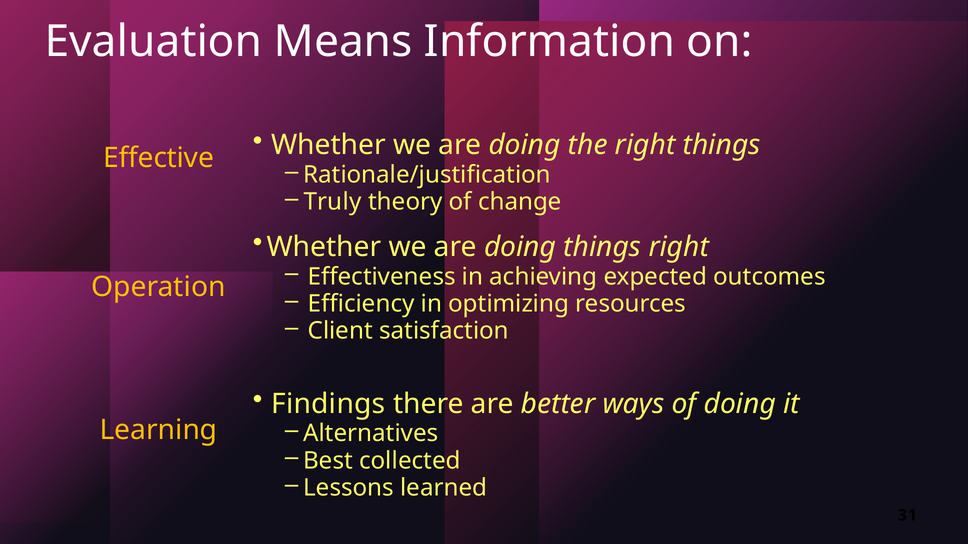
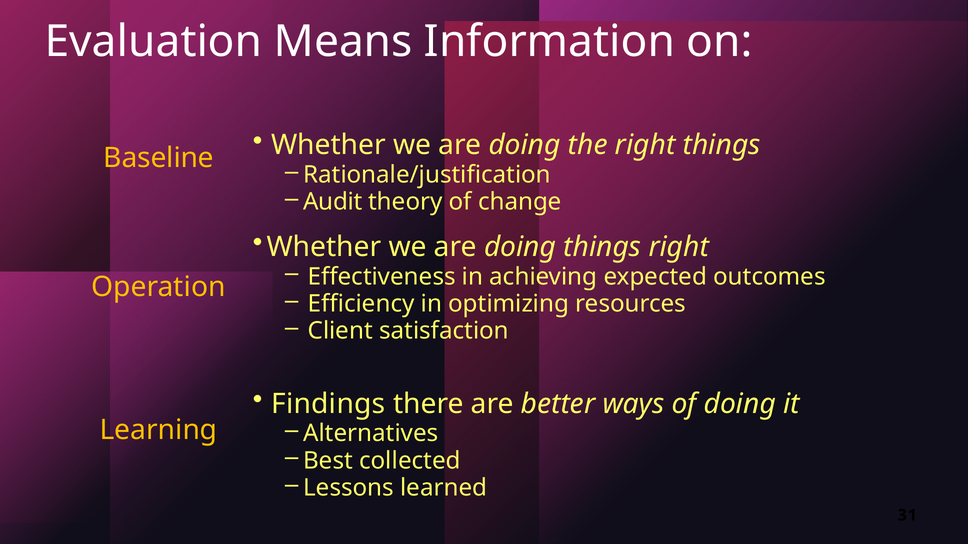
Effective: Effective -> Baseline
Truly: Truly -> Audit
